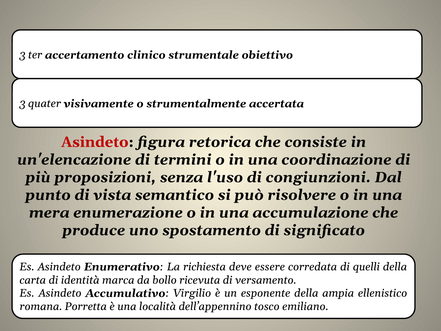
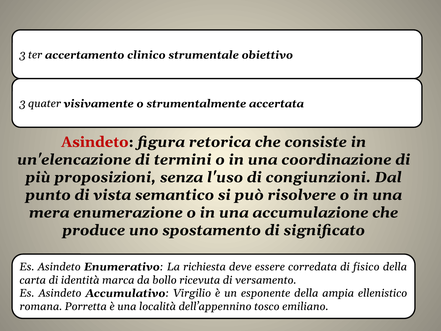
quelli: quelli -> fisico
